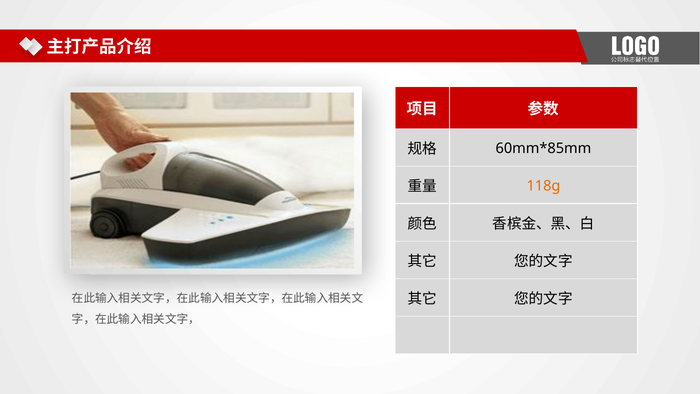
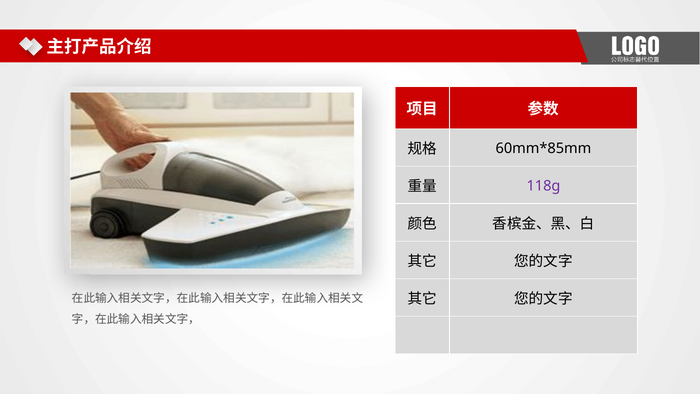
118g colour: orange -> purple
